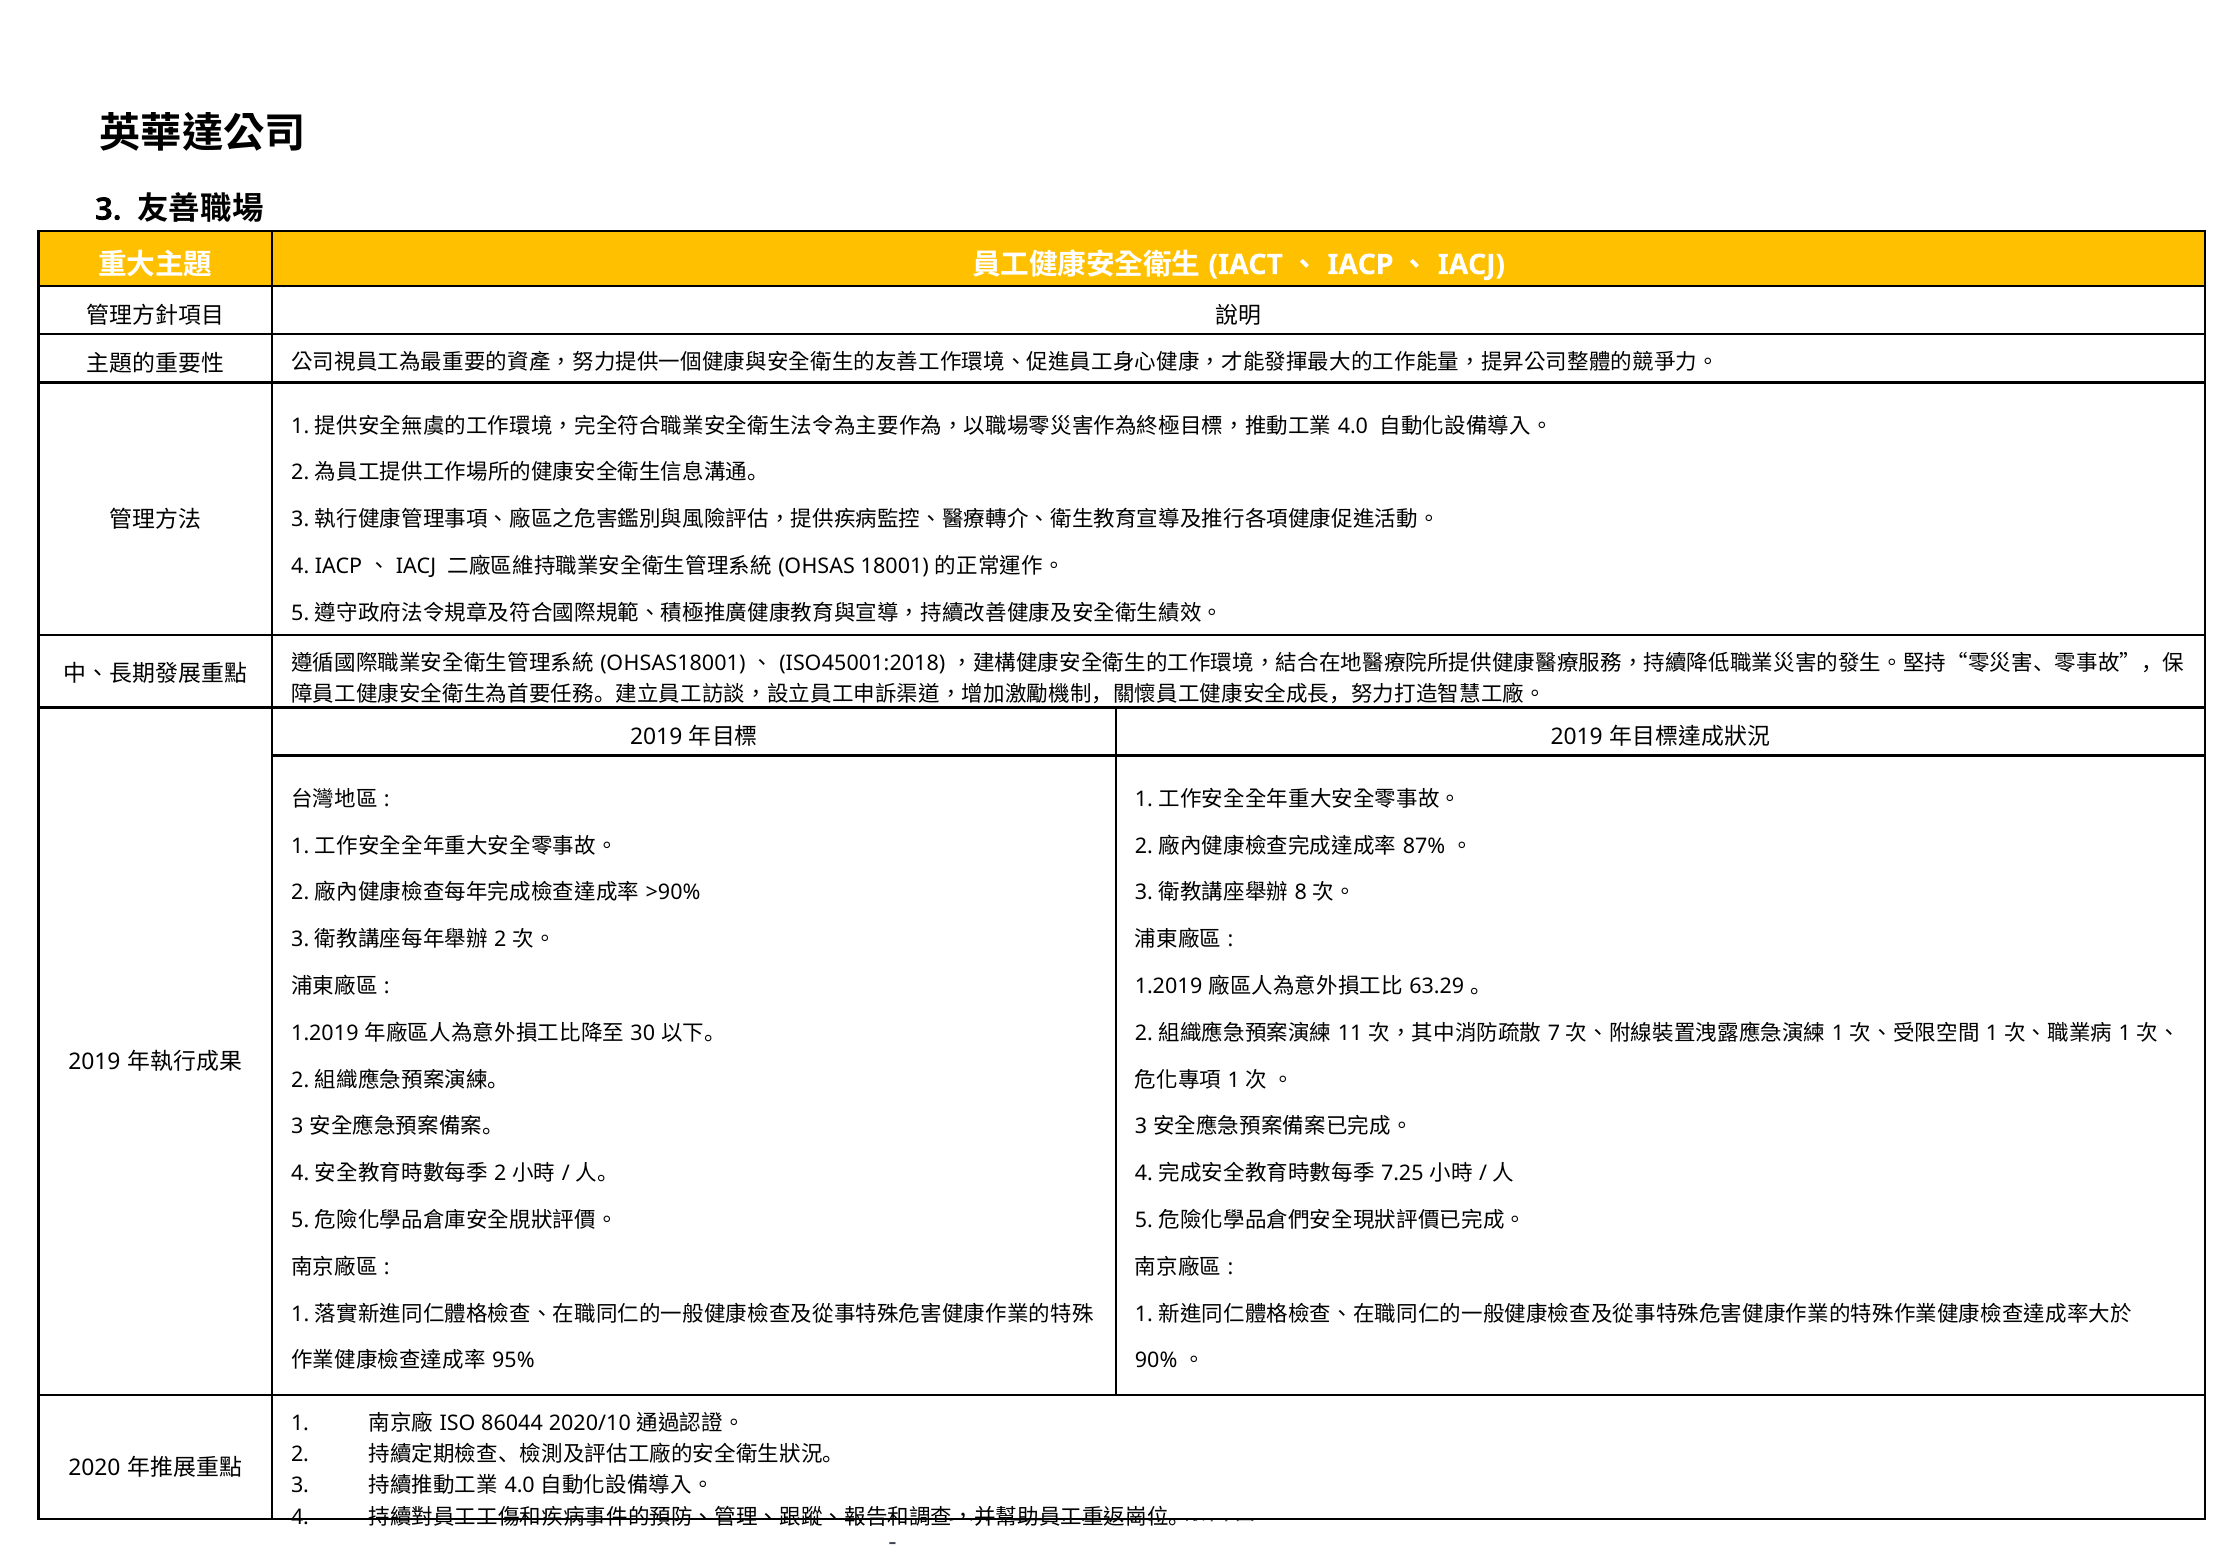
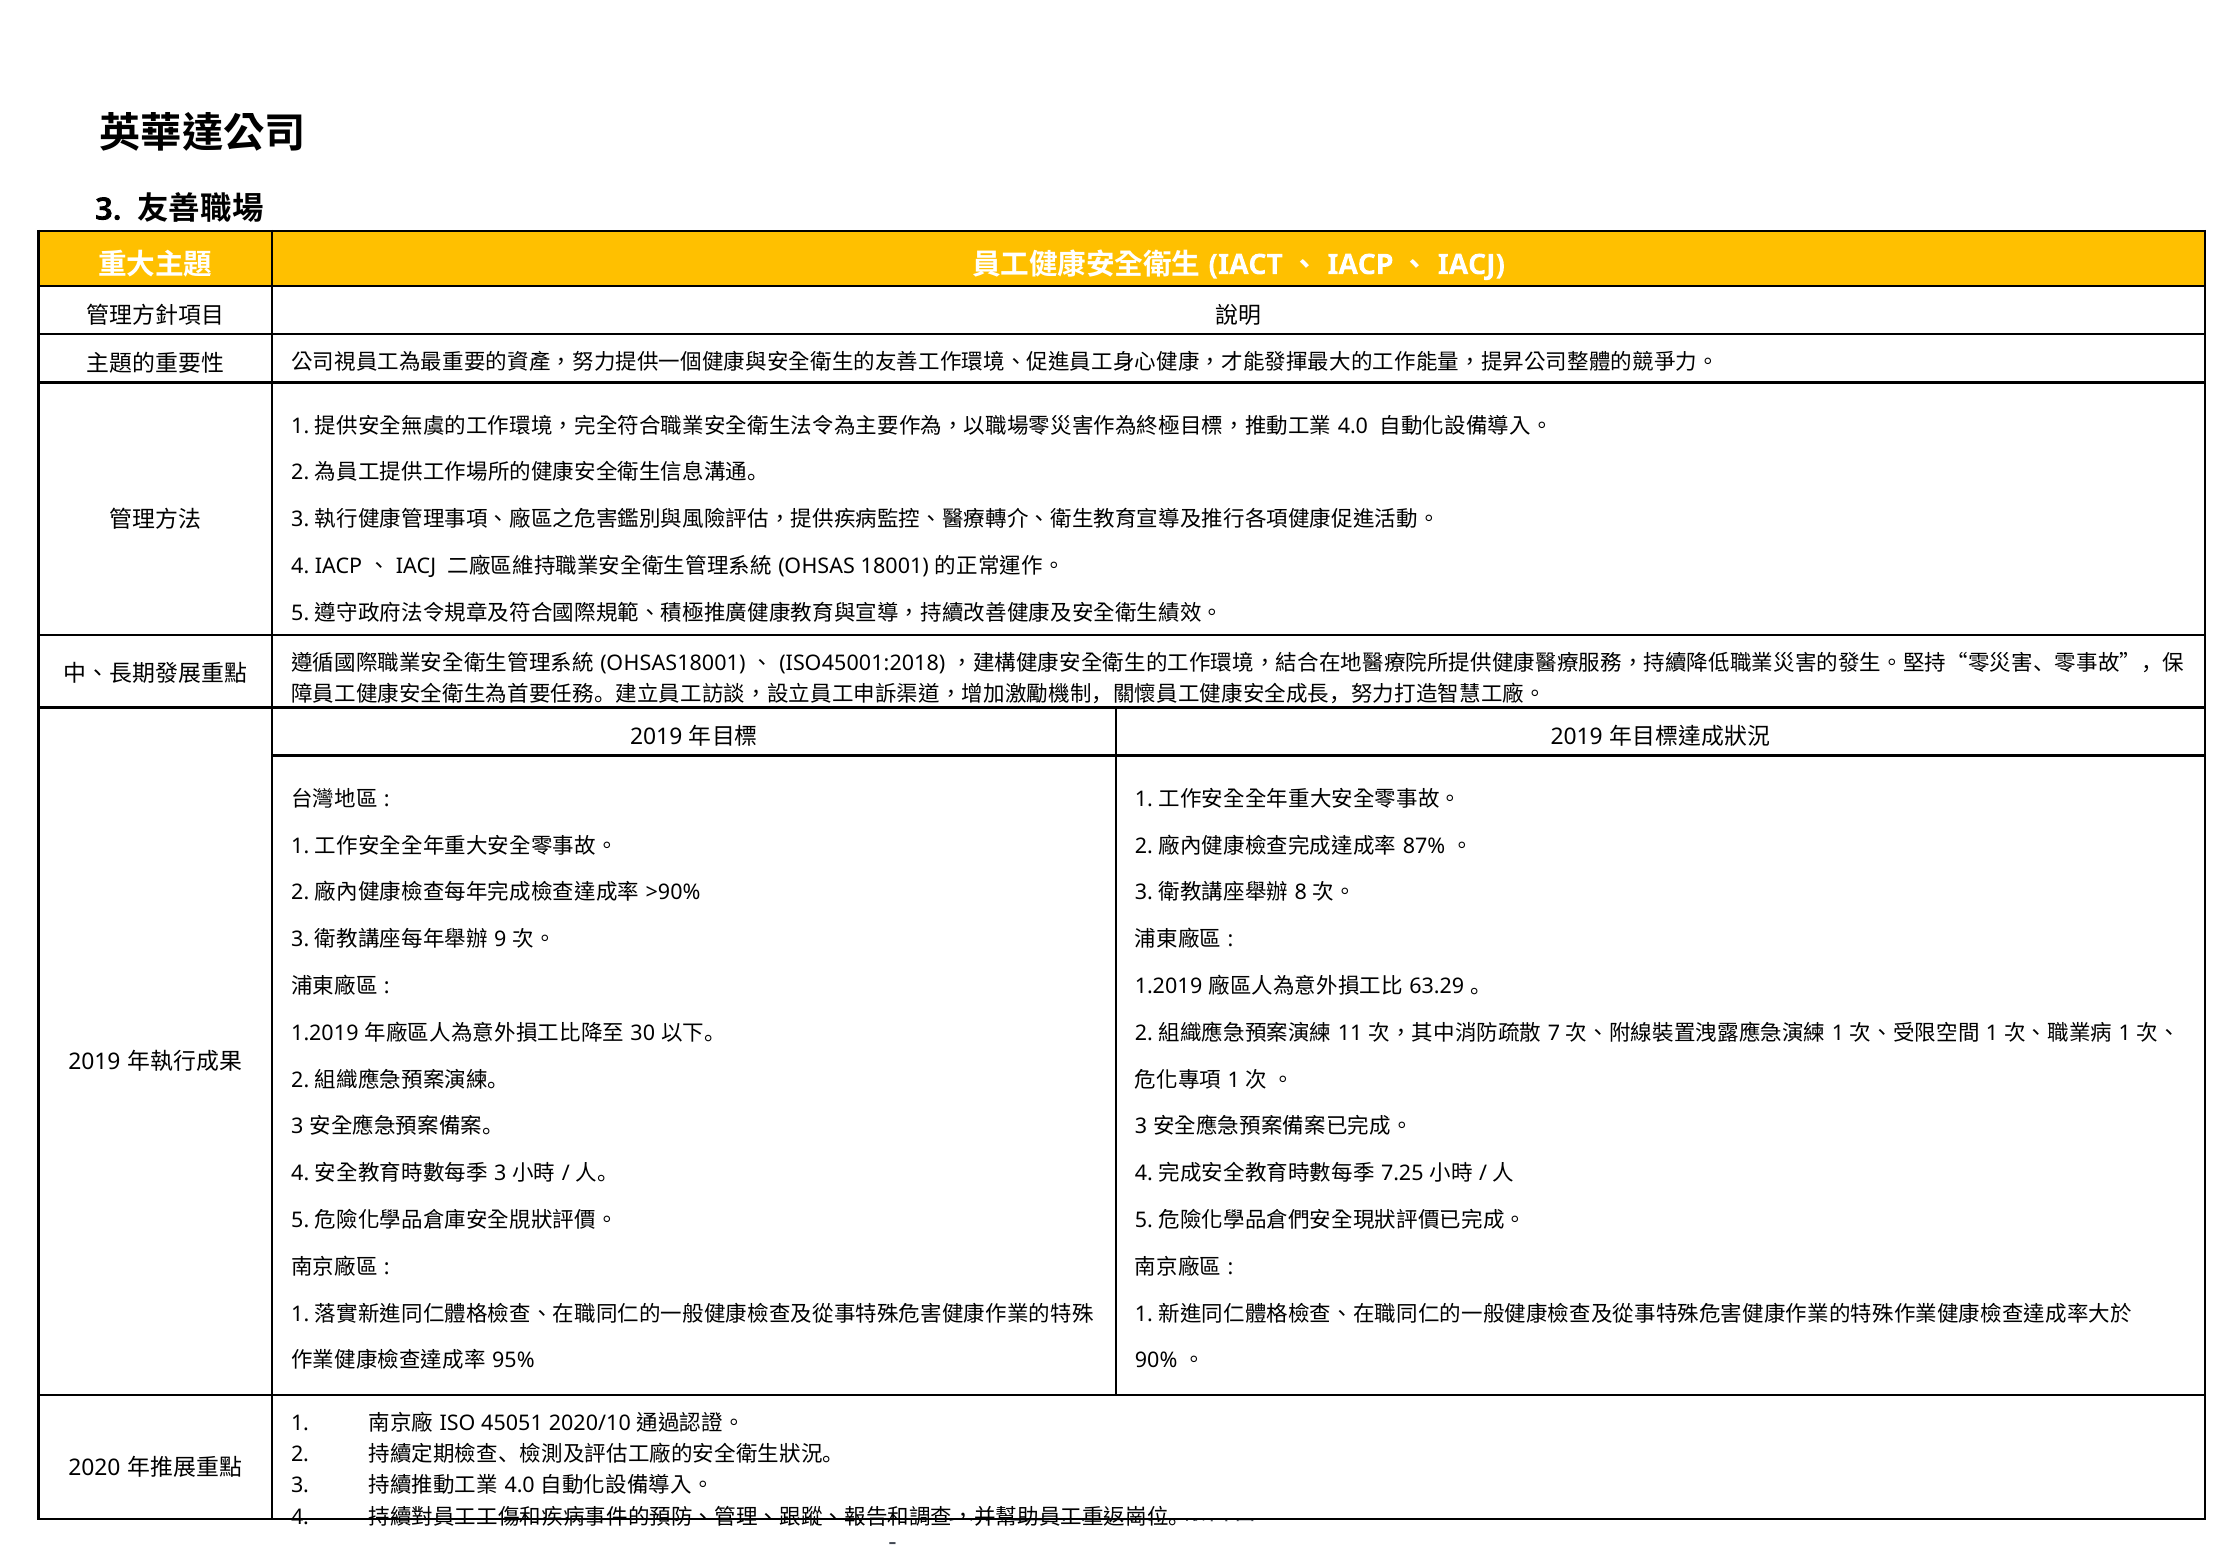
2 at (500, 940): 2 -> 9
2 at (500, 1174): 2 -> 3
86044: 86044 -> 45051
